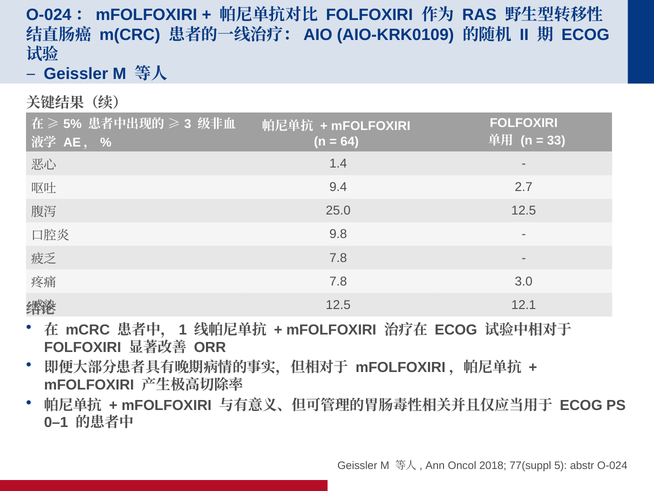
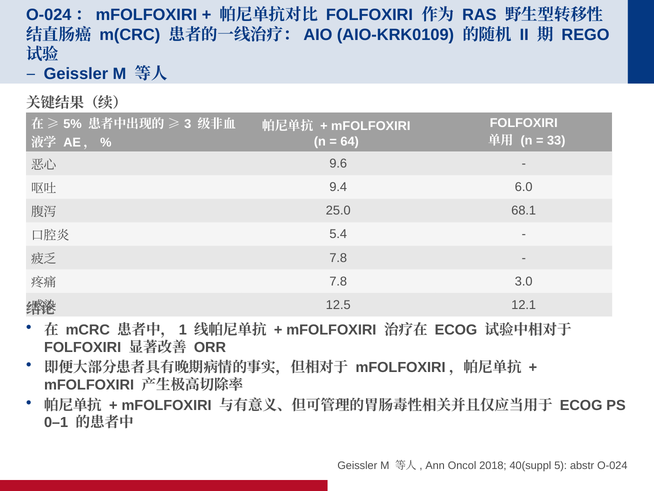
ECOG at (585, 35): ECOG -> REGO
1.4: 1.4 -> 9.6
2.7: 2.7 -> 6.0
25.0 12.5: 12.5 -> 68.1
9.8: 9.8 -> 5.4
77(suppl: 77(suppl -> 40(suppl
